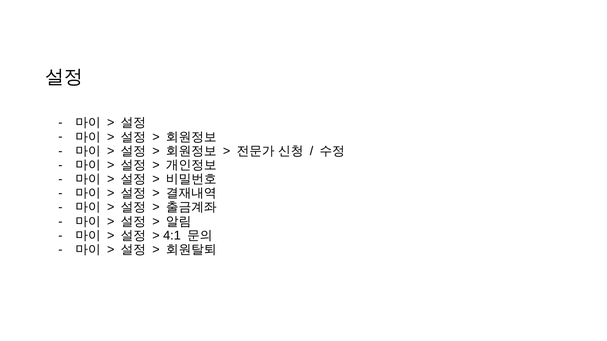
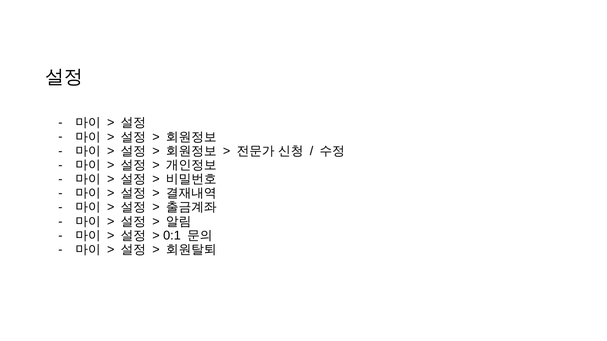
4:1: 4:1 -> 0:1
